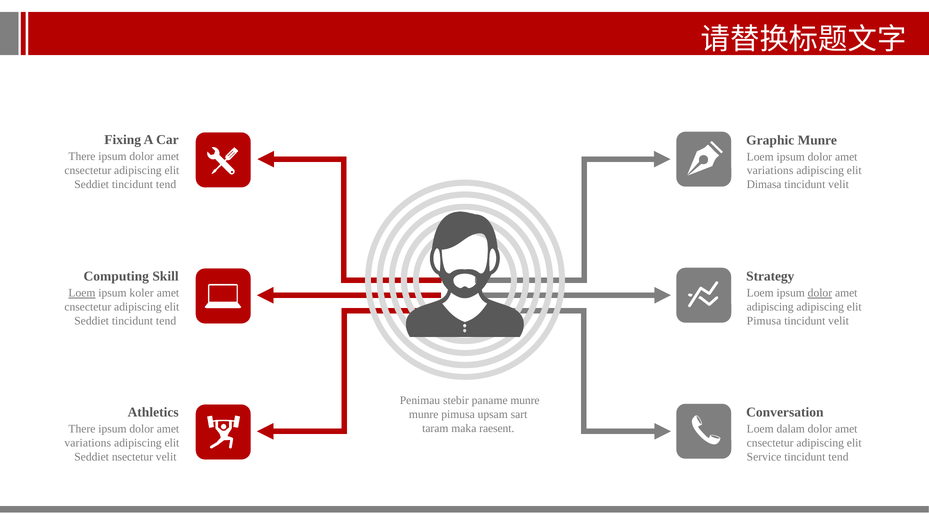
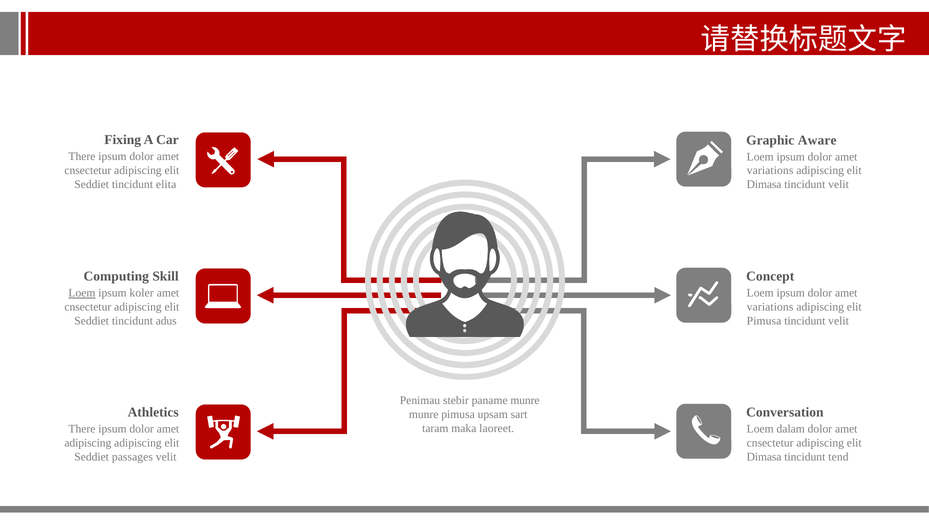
Graphic Munre: Munre -> Aware
tend at (166, 184): tend -> elita
Strategy: Strategy -> Concept
dolor at (820, 293) underline: present -> none
adipiscing at (770, 307): adipiscing -> variations
tend at (166, 321): tend -> adus
raesent: raesent -> laoreet
variations at (88, 442): variations -> adipiscing
nsectetur: nsectetur -> passages
Service at (764, 457): Service -> Dimasa
